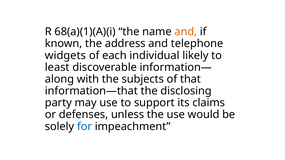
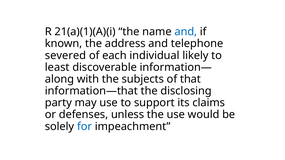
68(a)(1)(A)(i: 68(a)(1)(A)(i -> 21(a)(1)(A)(i
and at (186, 32) colour: orange -> blue
widgets: widgets -> severed
